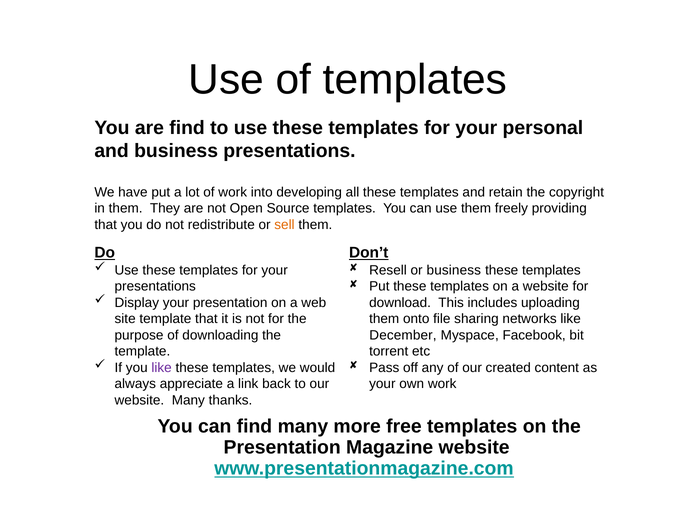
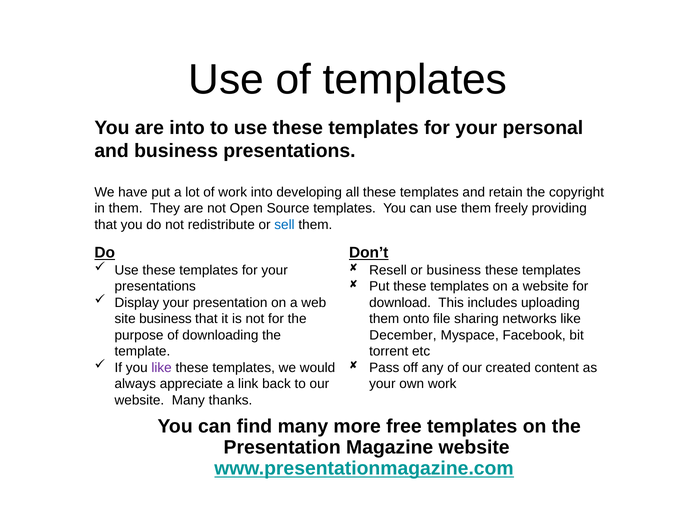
are find: find -> into
sell colour: orange -> blue
site template: template -> business
